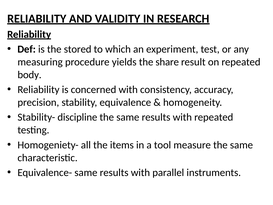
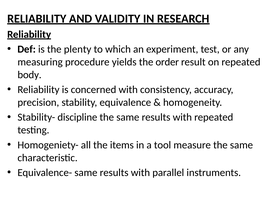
stored: stored -> plenty
share: share -> order
